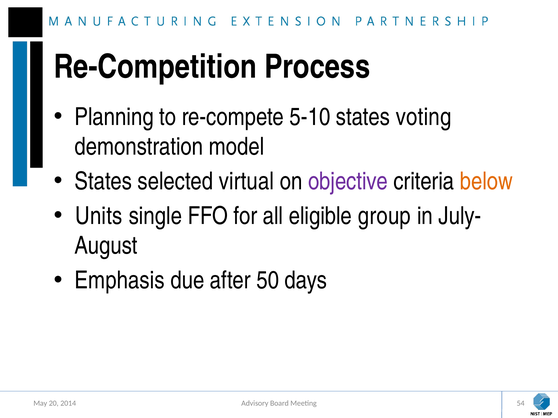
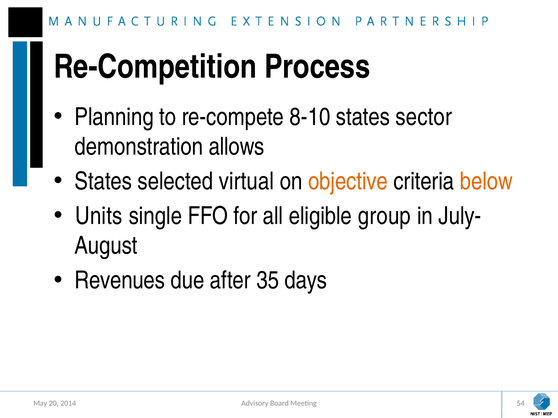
5-10: 5-10 -> 8-10
voting: voting -> sector
model: model -> allows
objective colour: purple -> orange
Emphasis: Emphasis -> Revenues
50: 50 -> 35
